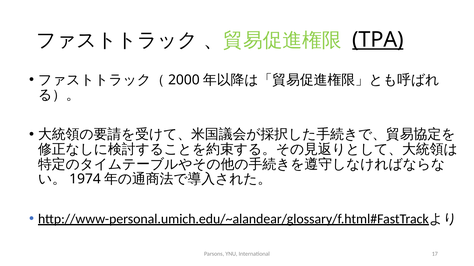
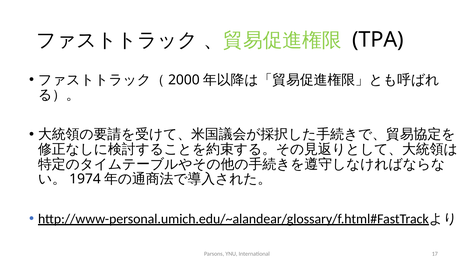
TPA underline: present -> none
